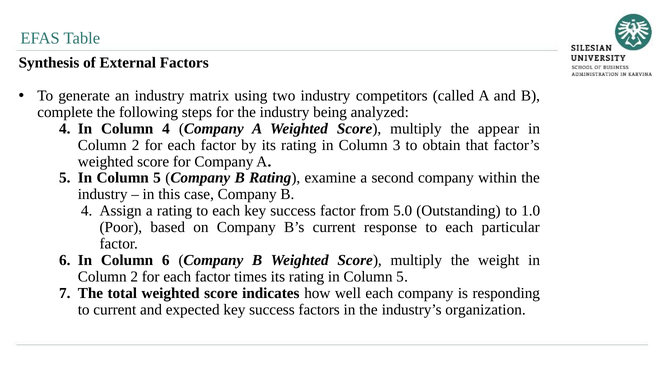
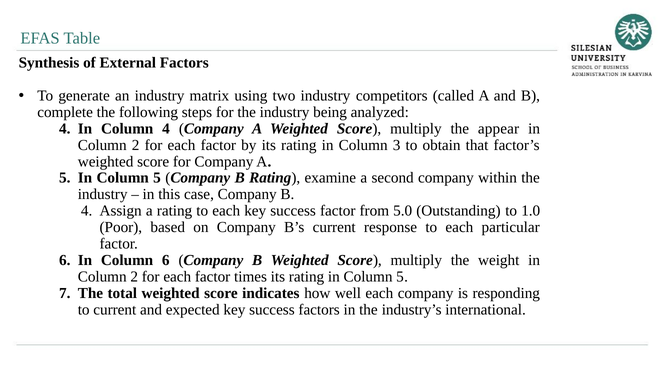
organization: organization -> international
